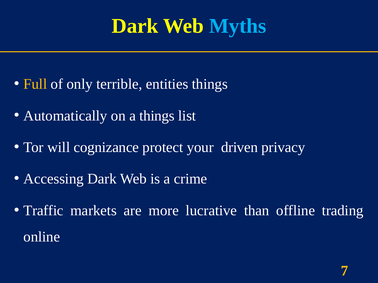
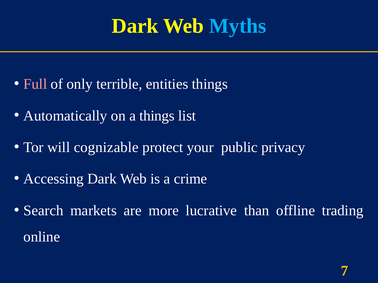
Full colour: yellow -> pink
cognizance: cognizance -> cognizable
driven: driven -> public
Traffic: Traffic -> Search
